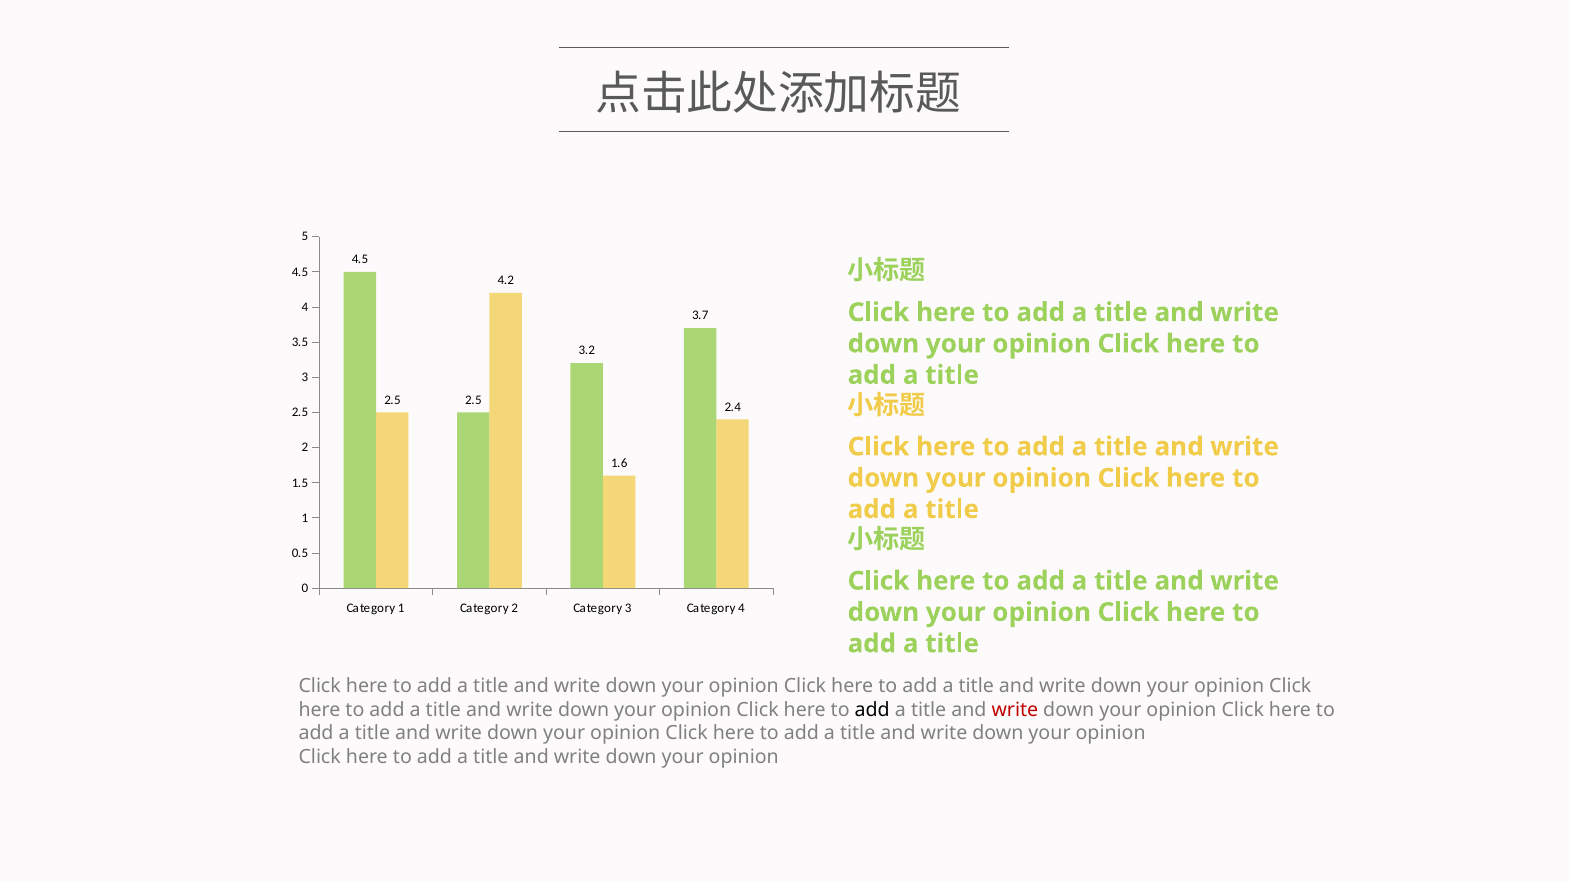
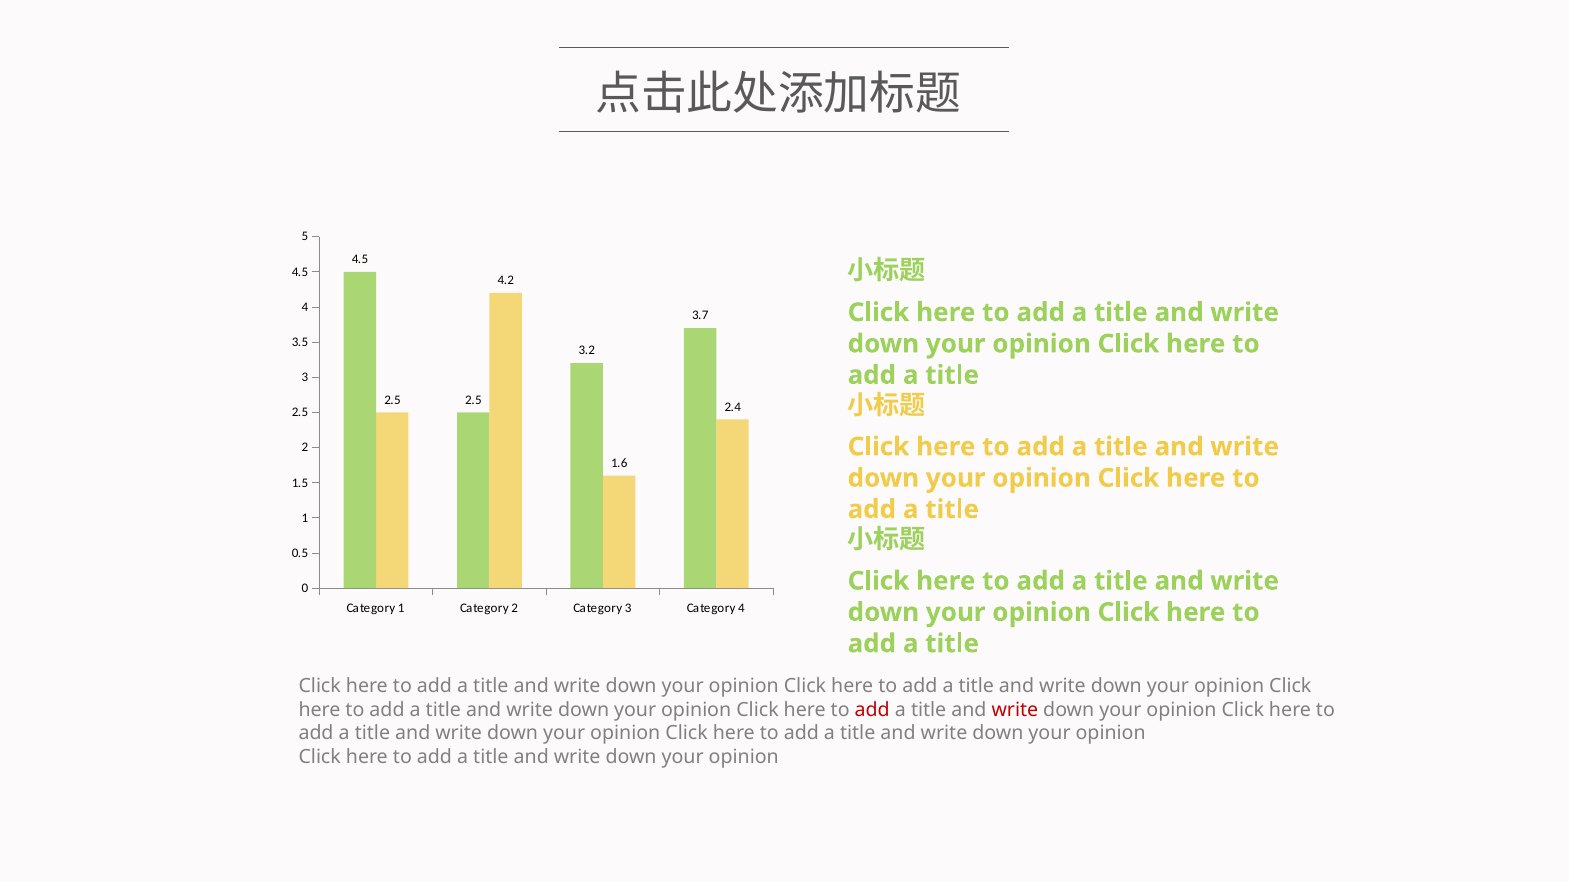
add at (872, 710) colour: black -> red
